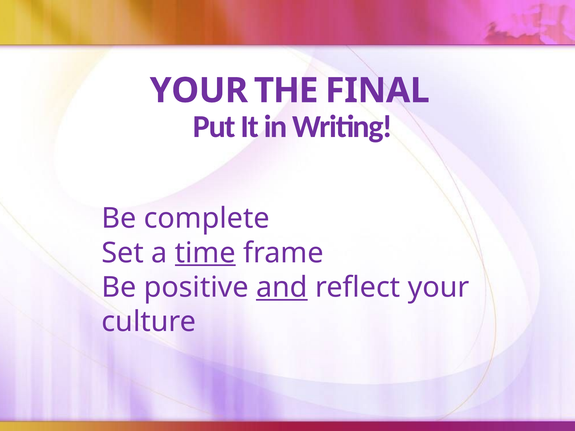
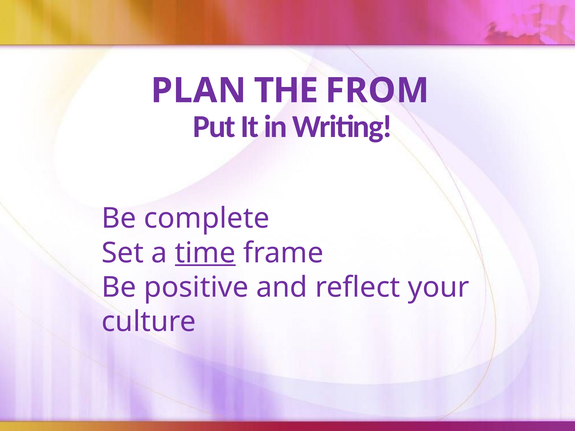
YOUR at (199, 91): YOUR -> PLAN
FINAL: FINAL -> FROM
and underline: present -> none
